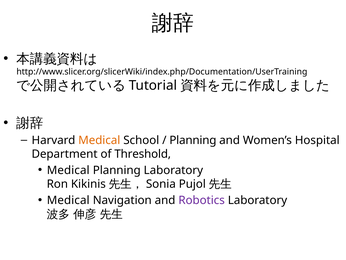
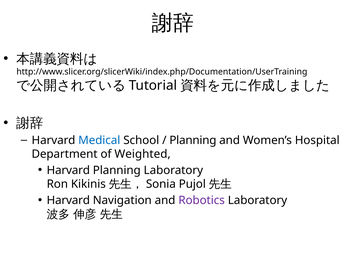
Medical at (99, 140) colour: orange -> blue
Threshold: Threshold -> Weighted
Medical at (68, 170): Medical -> Harvard
Medical at (68, 200): Medical -> Harvard
